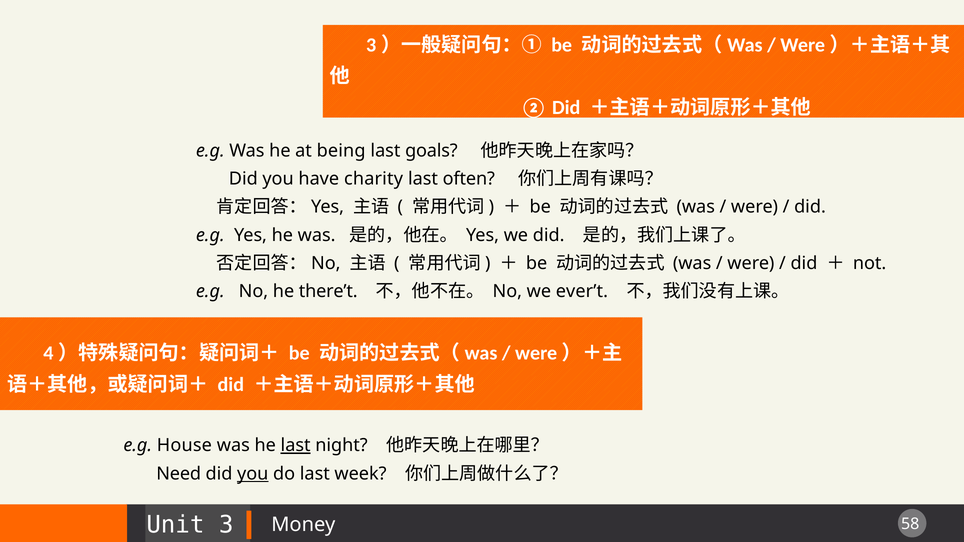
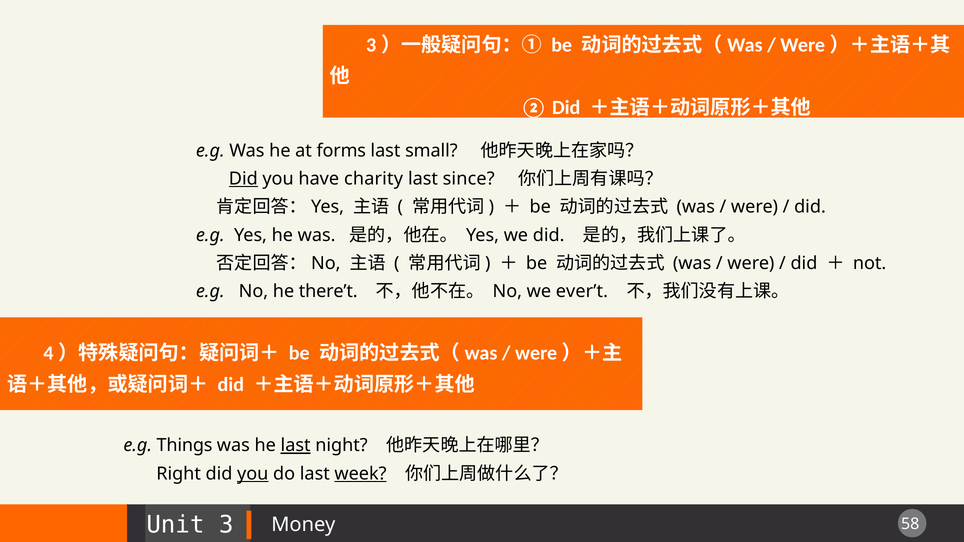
being: being -> forms
goals: goals -> small
Did at (243, 179) underline: none -> present
often: often -> since
House: House -> Things
Need: Need -> Right
week underline: none -> present
